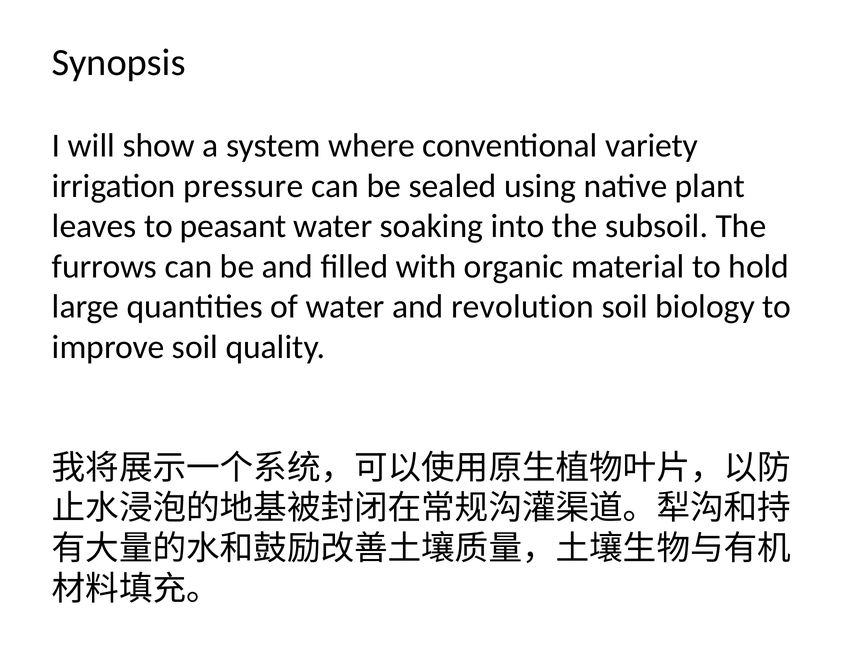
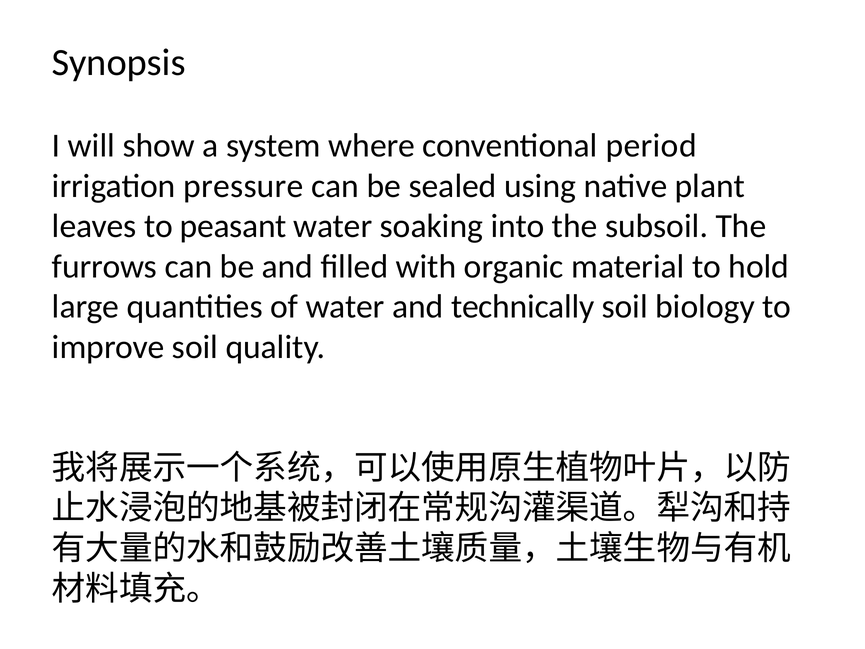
variety: variety -> period
revolution: revolution -> technically
